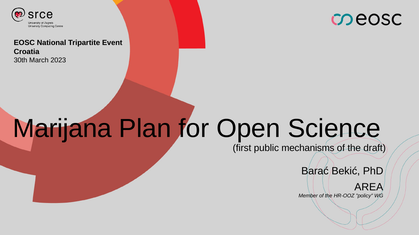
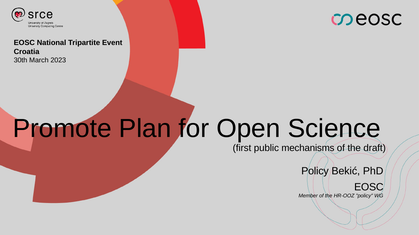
Marijana: Marijana -> Promote
Barać at (315, 172): Barać -> Policy
AREA at (369, 188): AREA -> EOSC
